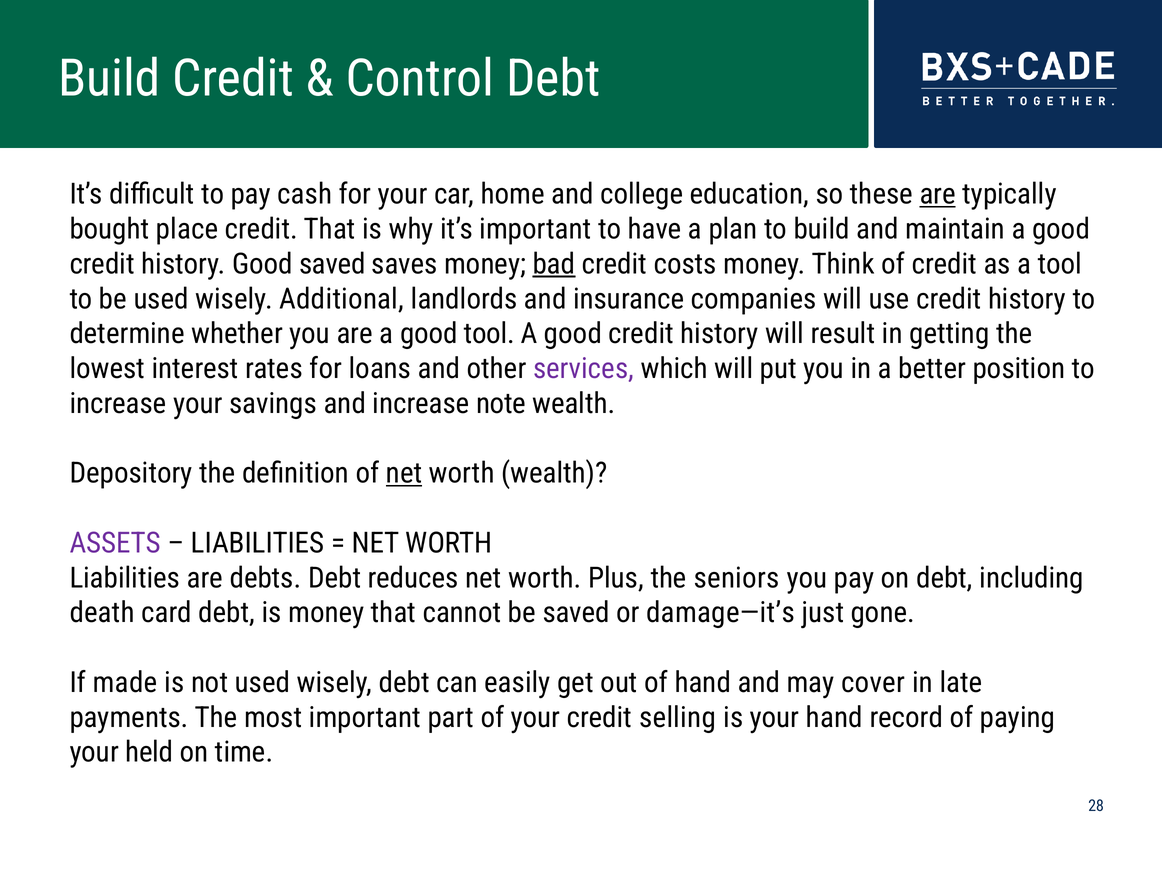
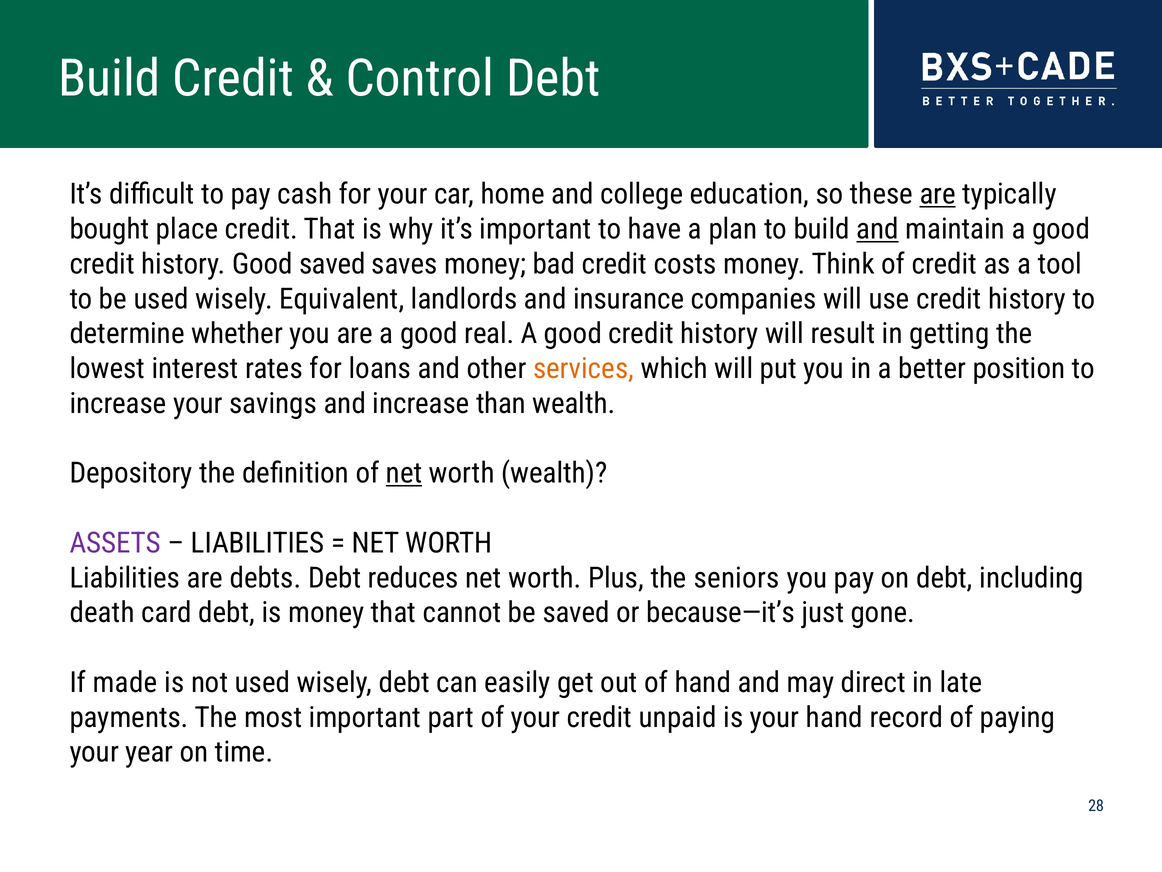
and at (878, 229) underline: none -> present
bad underline: present -> none
Additional: Additional -> Equivalent
good tool: tool -> real
services colour: purple -> orange
note: note -> than
damage—it’s: damage—it’s -> because—it’s
cover: cover -> direct
selling: selling -> unpaid
held: held -> year
